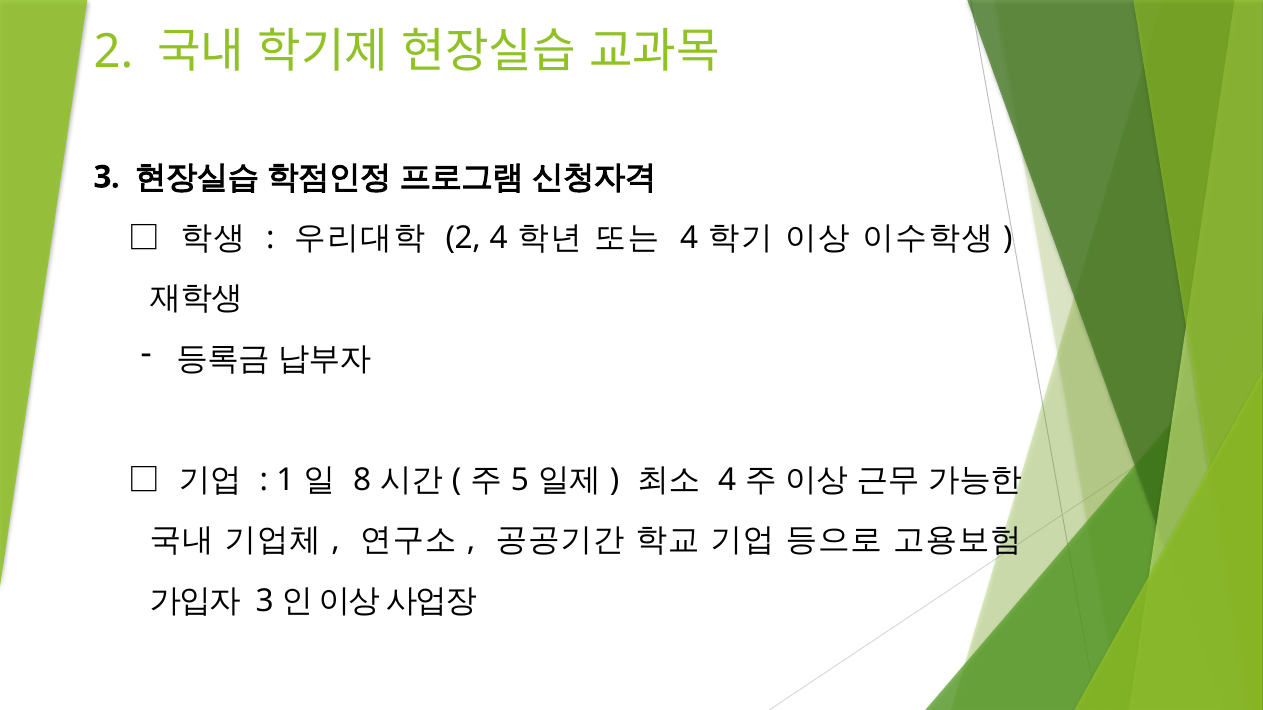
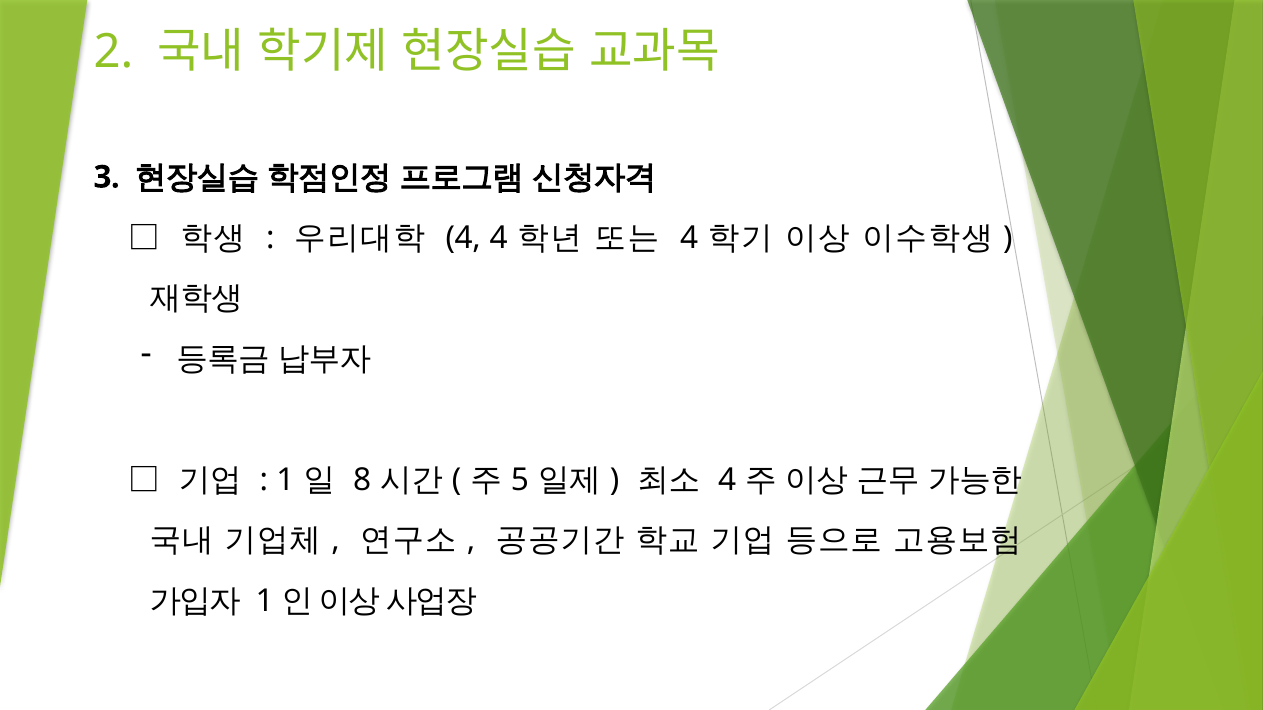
2 at (463, 238): 2 -> 4
3 at (265, 601): 3 -> 1
